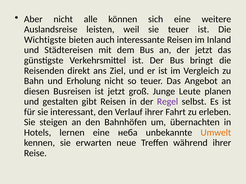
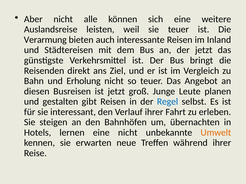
Wichtigste: Wichtigste -> Verarmung
Regel colour: purple -> blue
eine неба: неба -> nicht
